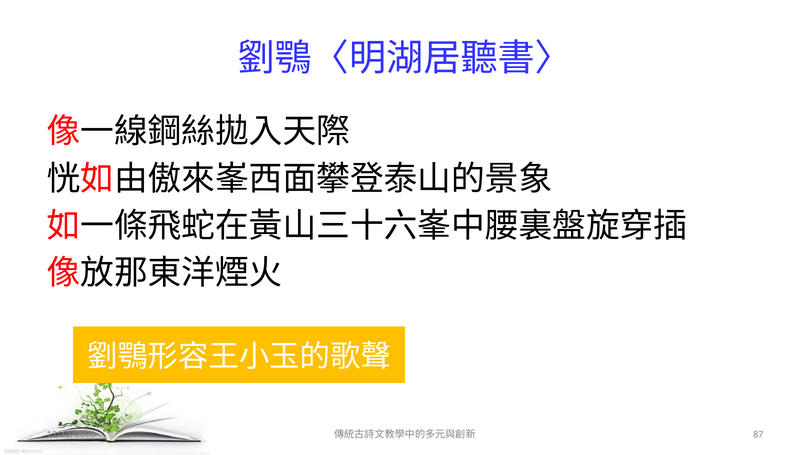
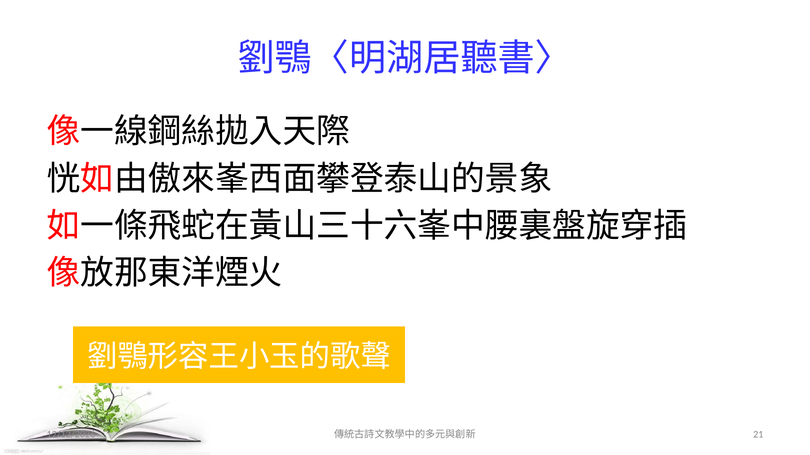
87: 87 -> 21
